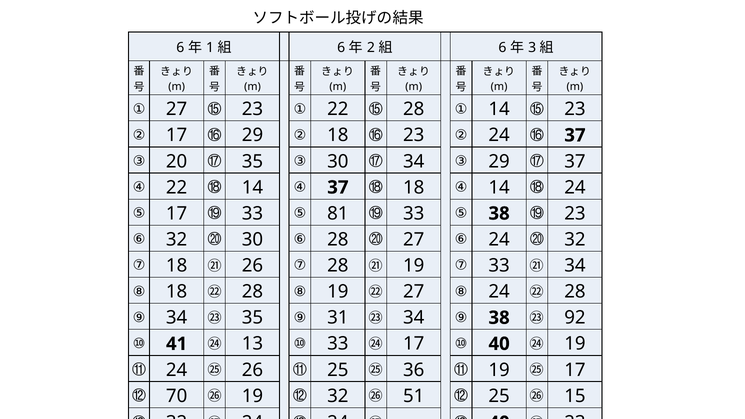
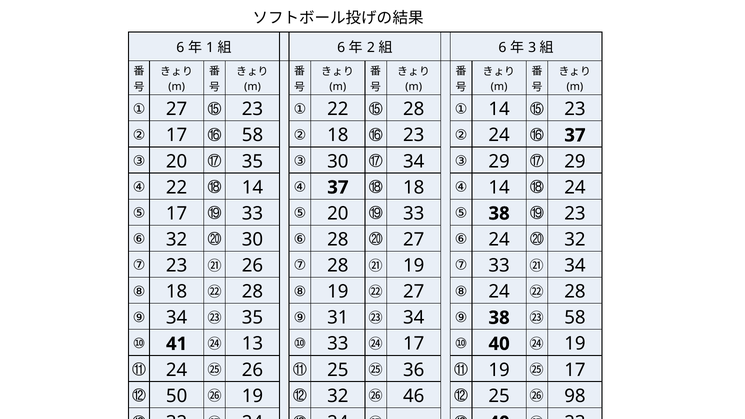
⑯ 29: 29 -> 58
⑰ 37: 37 -> 29
⑤ 81: 81 -> 20
⑦ 18: 18 -> 23
㉓ 92: 92 -> 58
70: 70 -> 50
51: 51 -> 46
15: 15 -> 98
